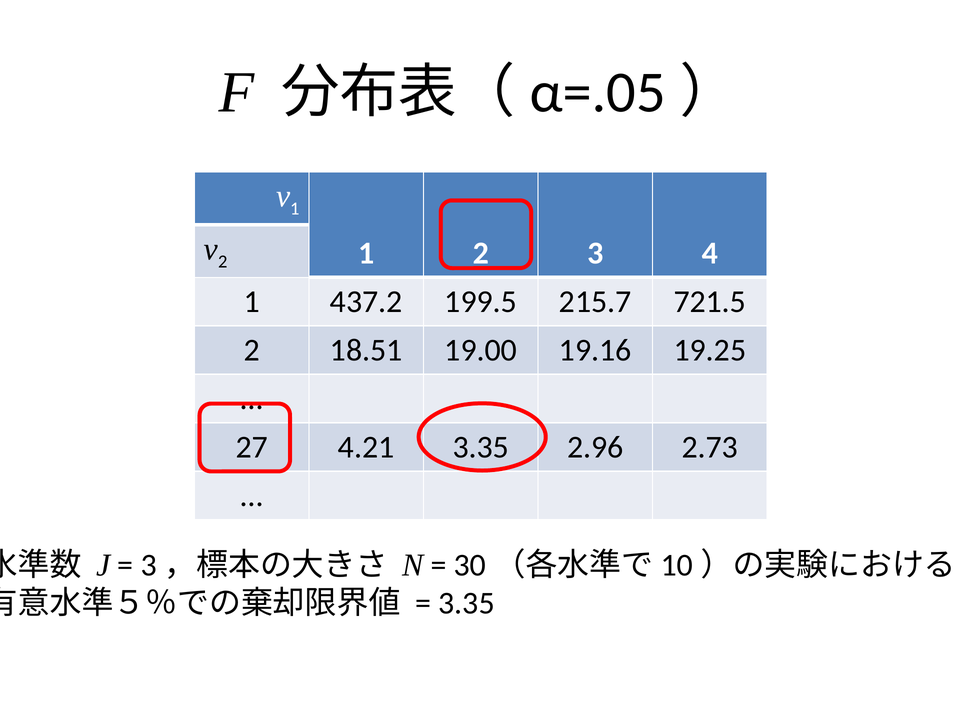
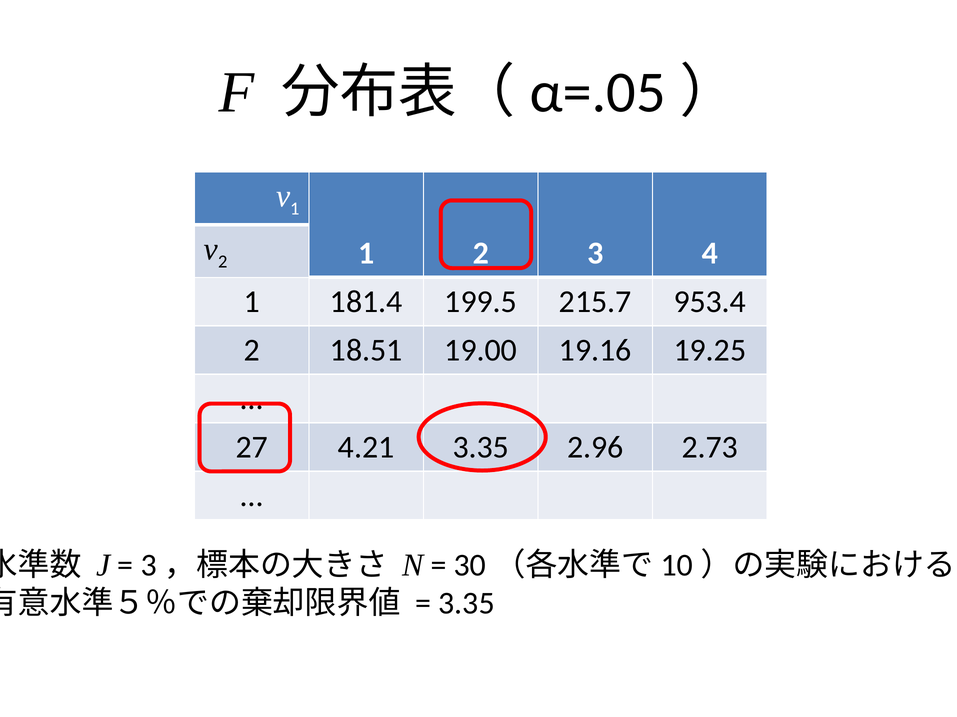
437.2: 437.2 -> 181.4
721.5: 721.5 -> 953.4
